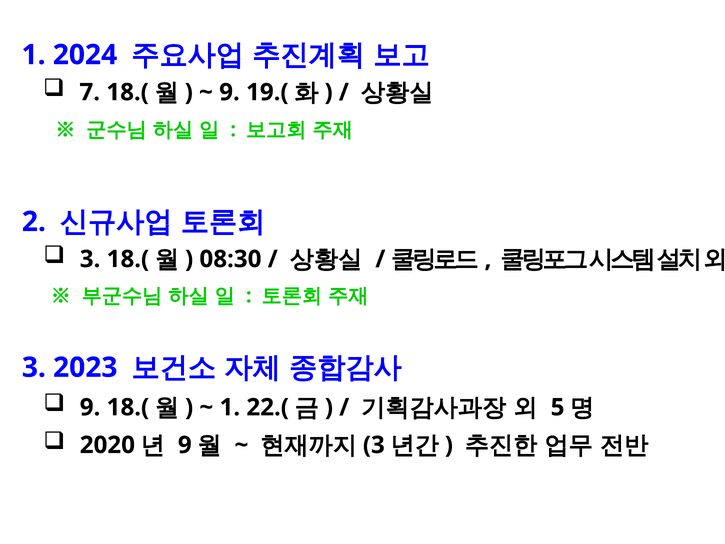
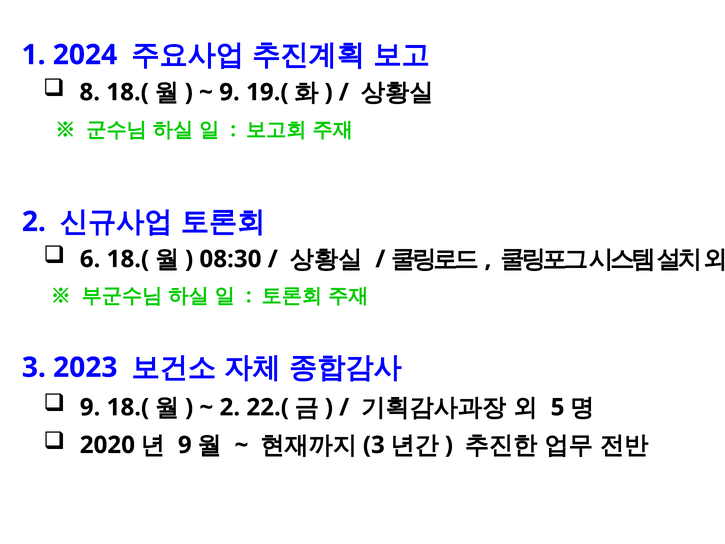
7: 7 -> 8
3 at (90, 259): 3 -> 6
1 at (230, 407): 1 -> 2
